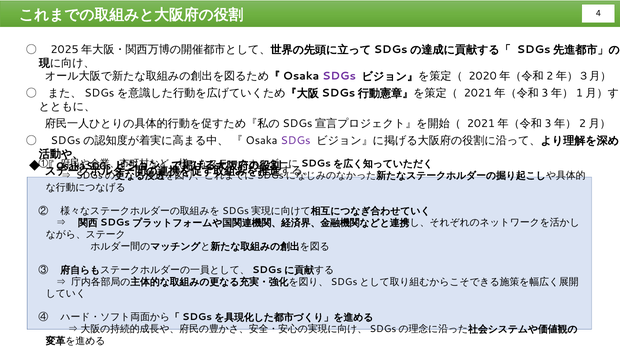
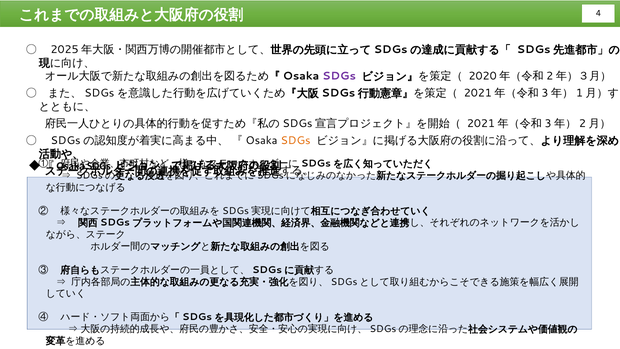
SDGs at (296, 140) colour: purple -> orange
